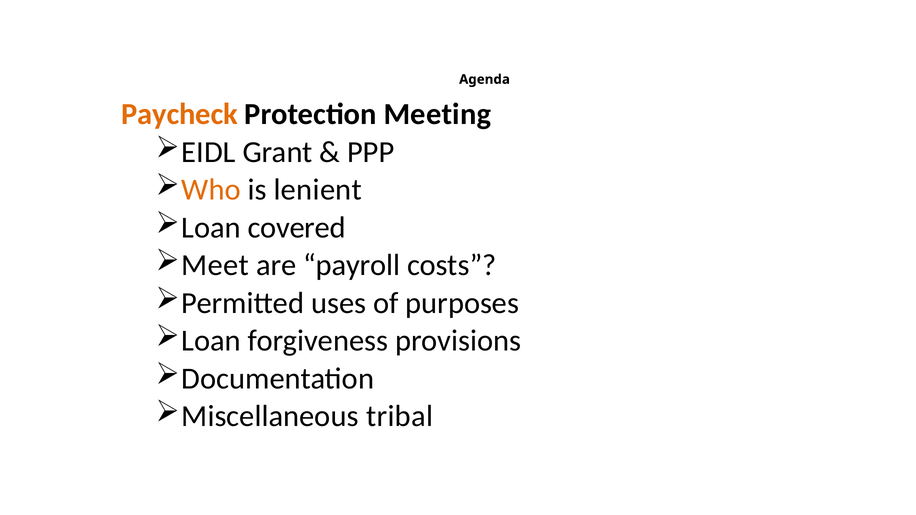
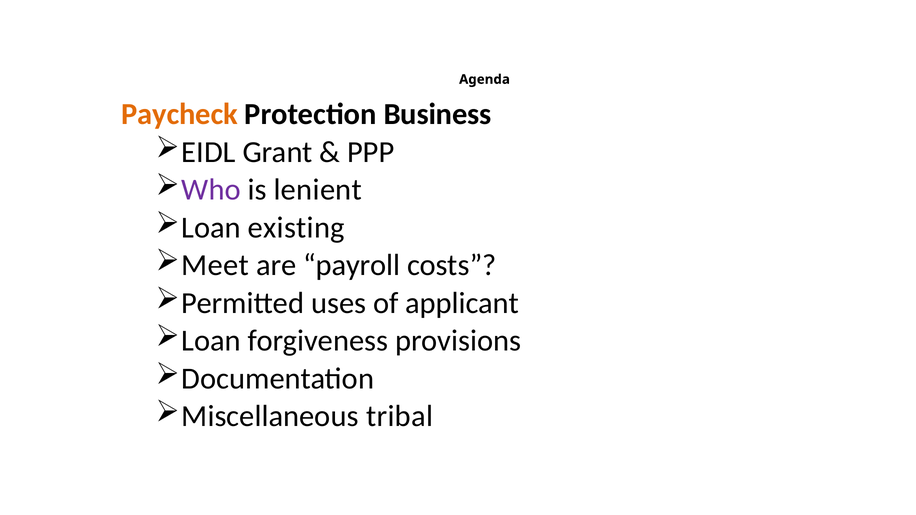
Meeting: Meeting -> Business
Who colour: orange -> purple
covered: covered -> existing
purposes: purposes -> applicant
